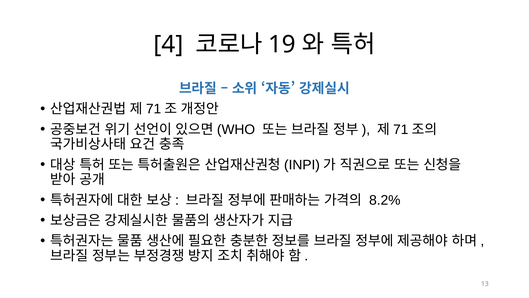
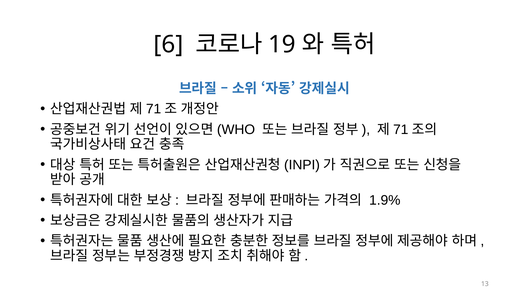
4: 4 -> 6
8.2%: 8.2% -> 1.9%
